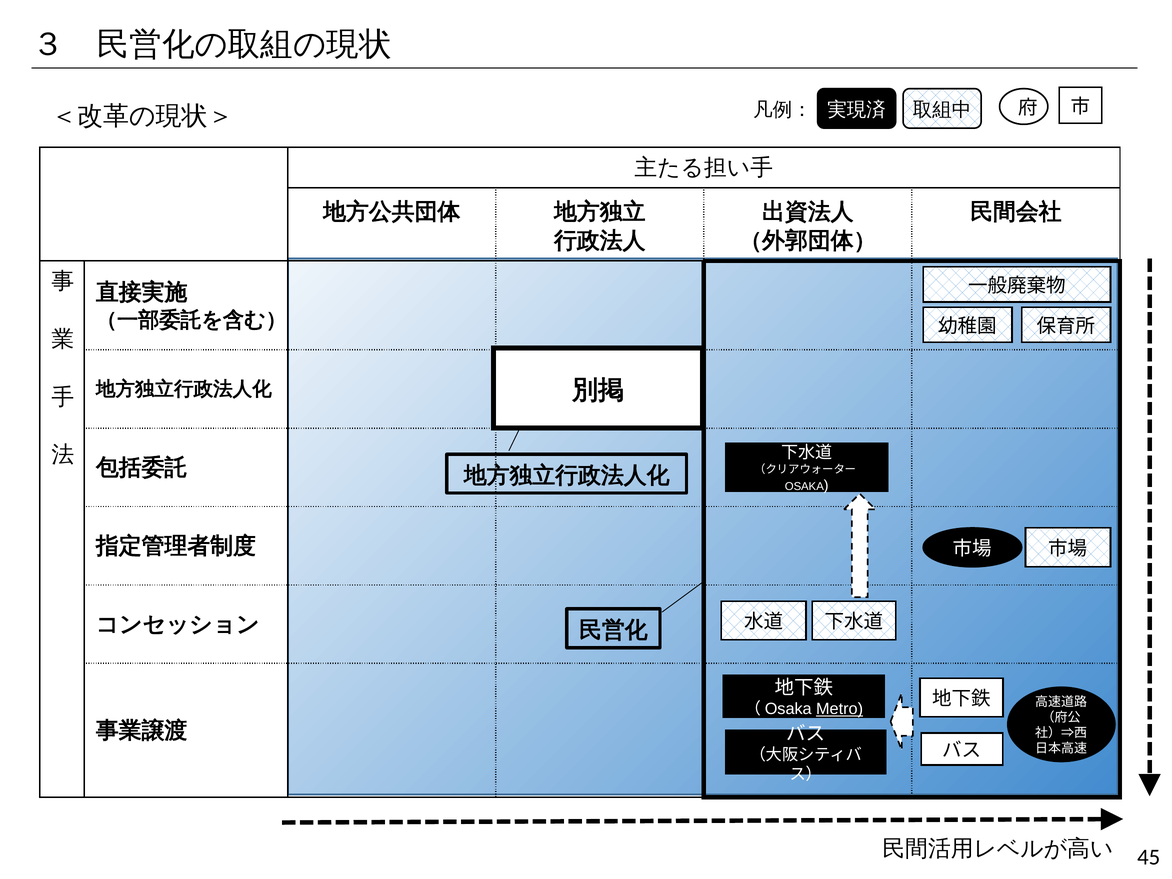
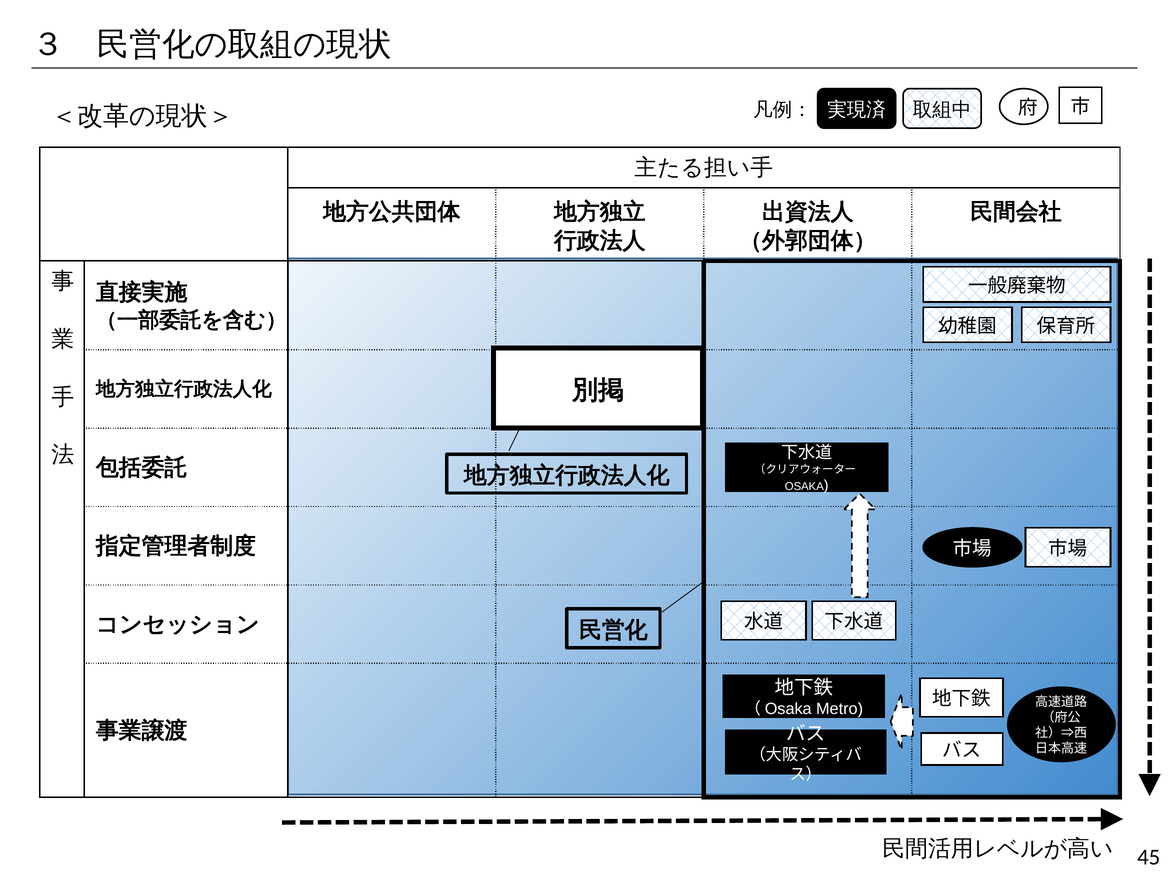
Metro underline: present -> none
